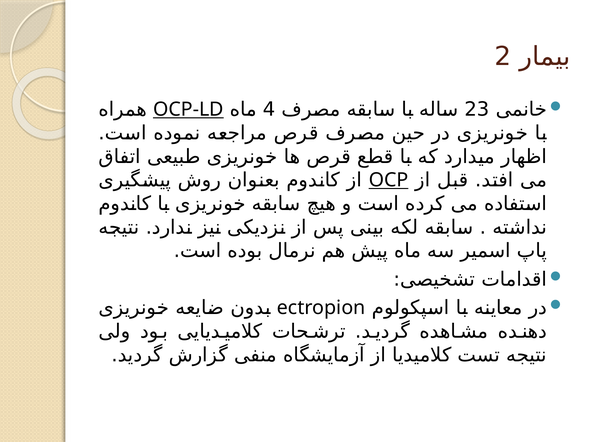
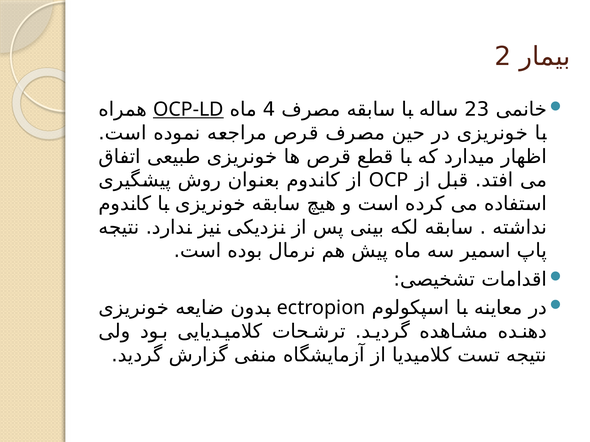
OCP underline: present -> none
